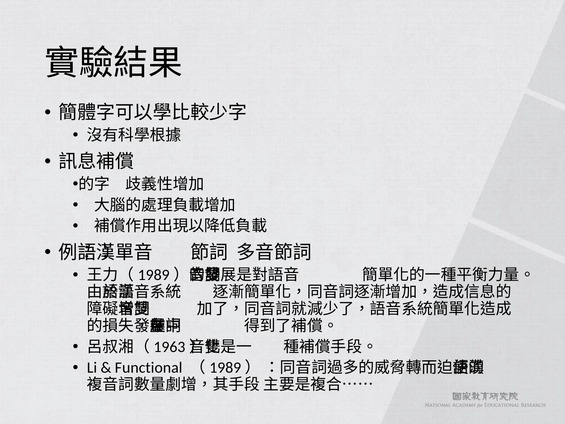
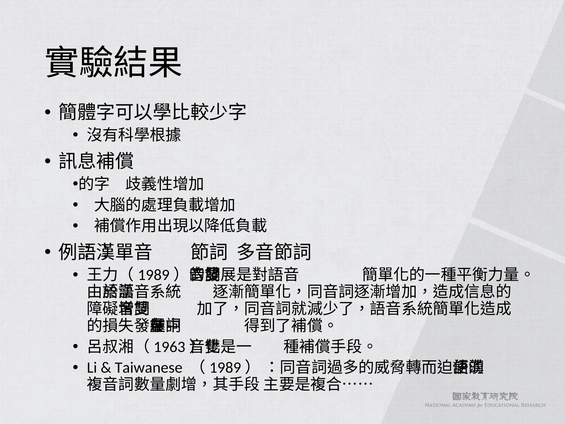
Functional: Functional -> Taiwanese
